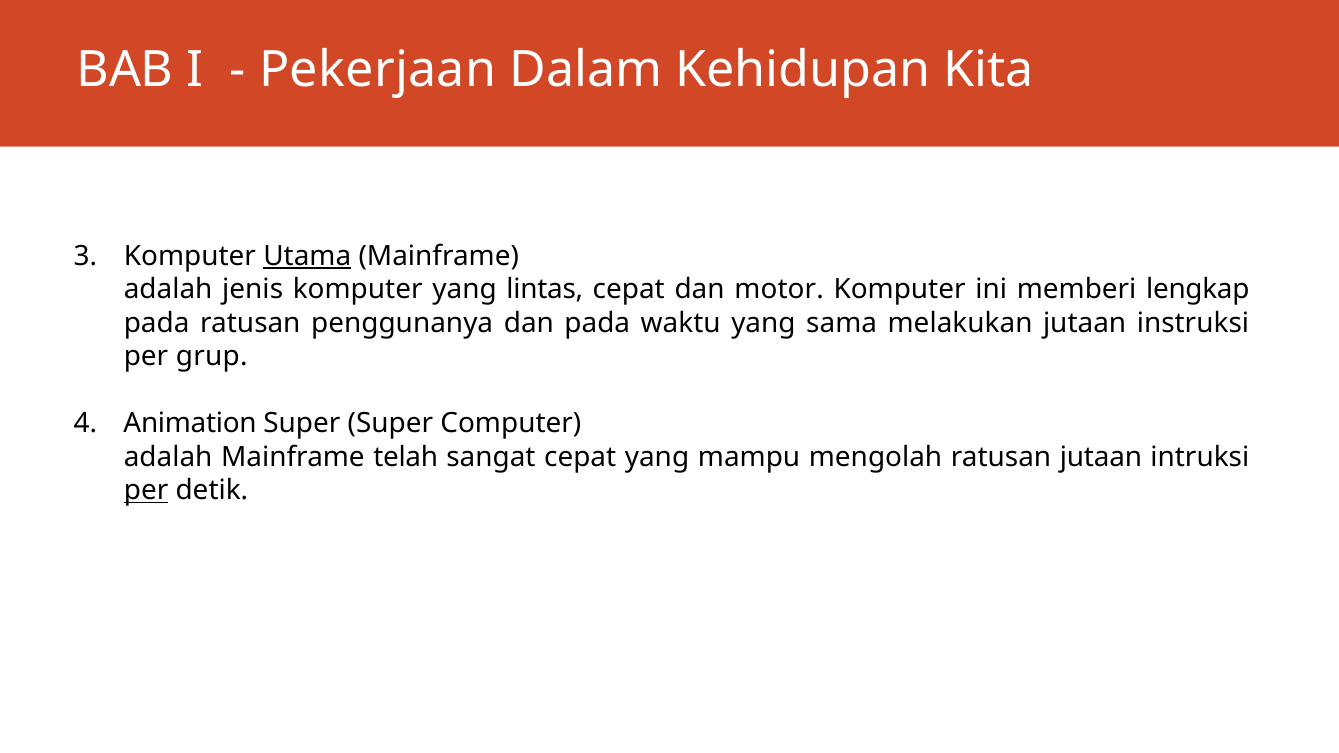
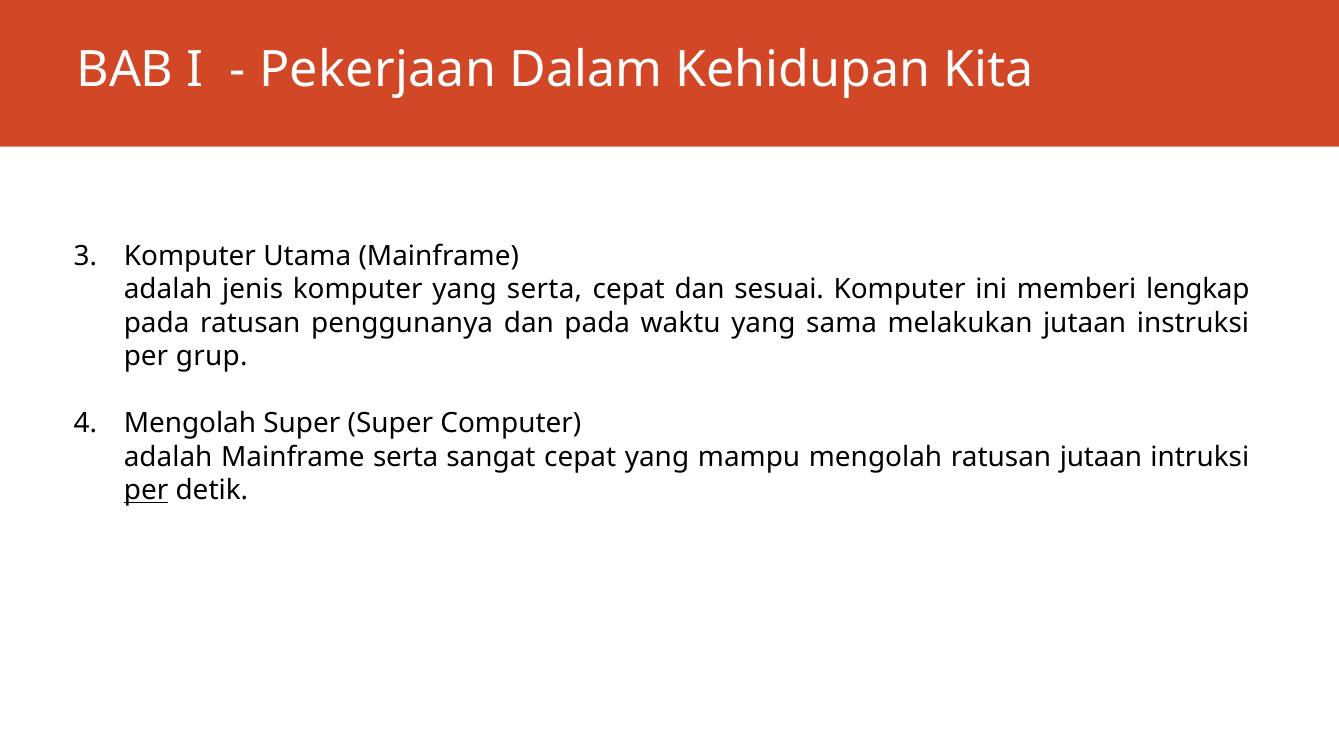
Utama underline: present -> none
yang lintas: lintas -> serta
motor: motor -> sesuai
Animation at (190, 424): Animation -> Mengolah
Mainframe telah: telah -> serta
